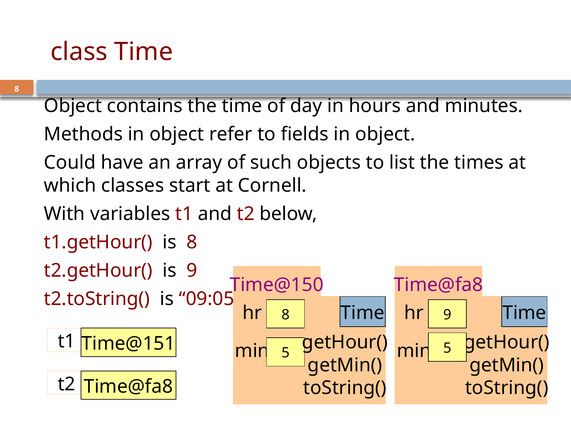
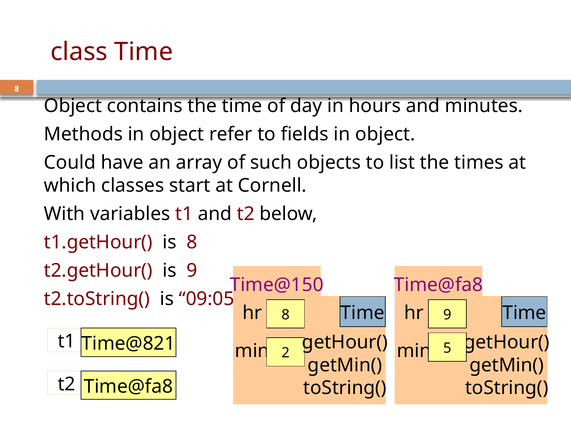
Time@151: Time@151 -> Time@821
min 5: 5 -> 2
